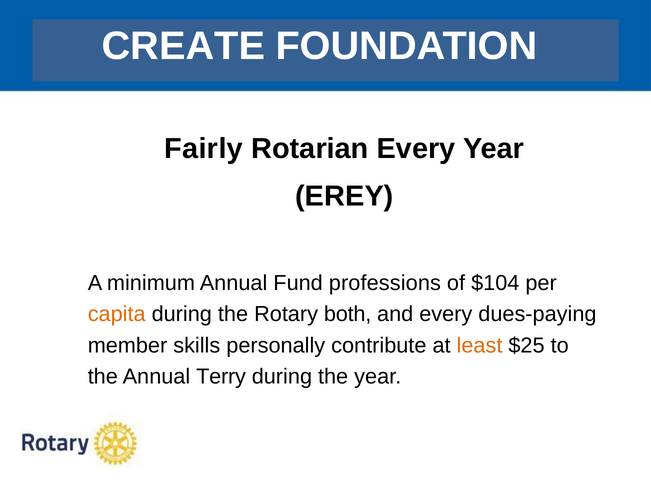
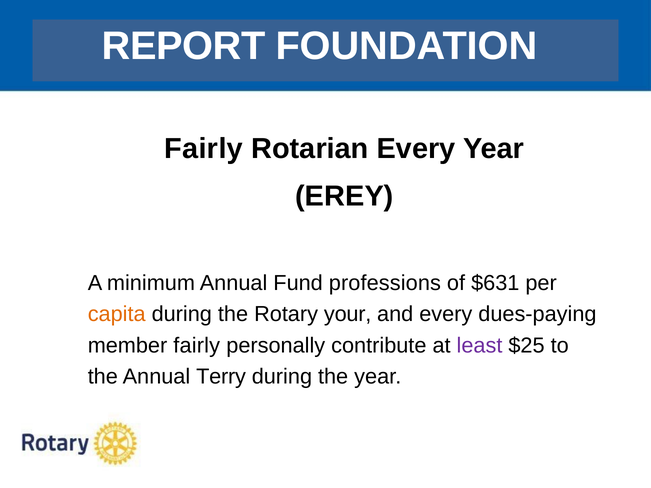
CREATE: CREATE -> REPORT
$104: $104 -> $631
both: both -> your
member skills: skills -> fairly
least colour: orange -> purple
